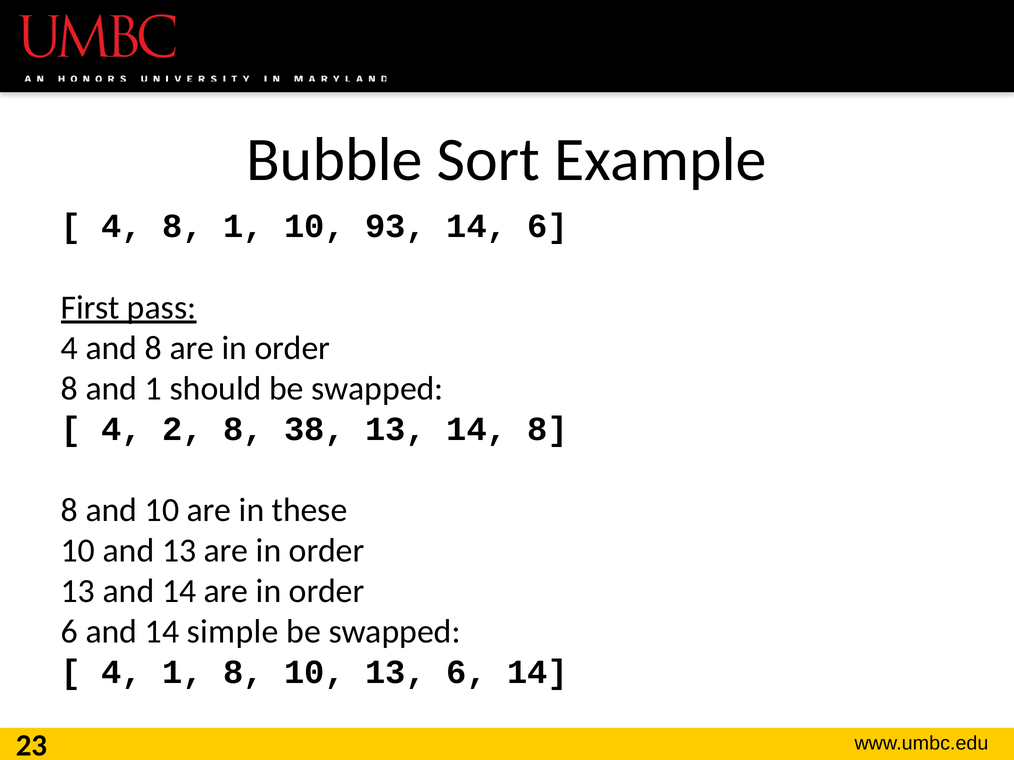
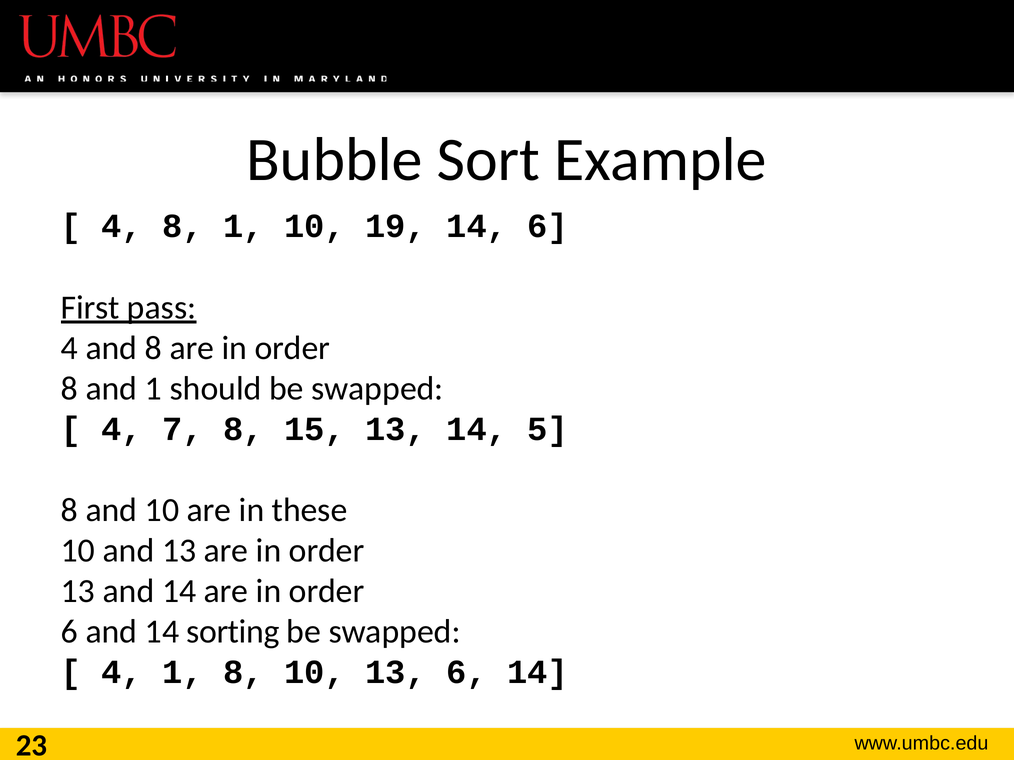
93: 93 -> 19
2: 2 -> 7
38: 38 -> 15
14 8: 8 -> 5
simple: simple -> sorting
